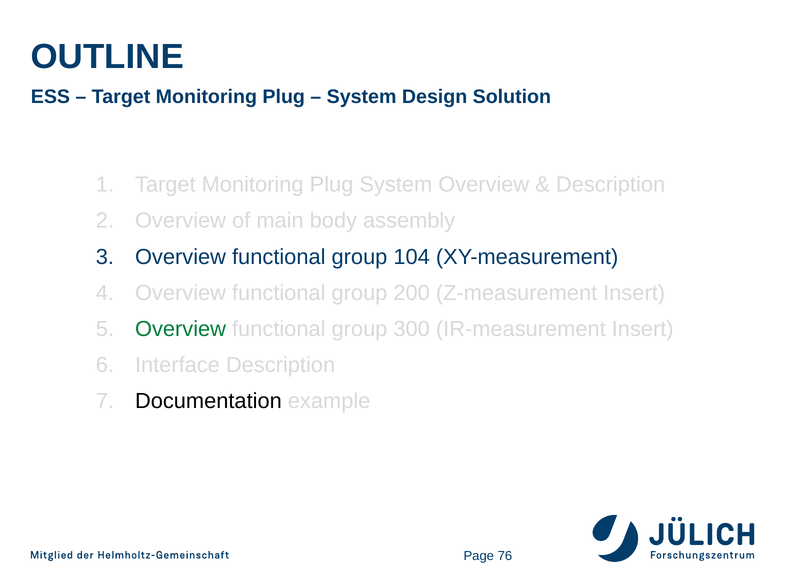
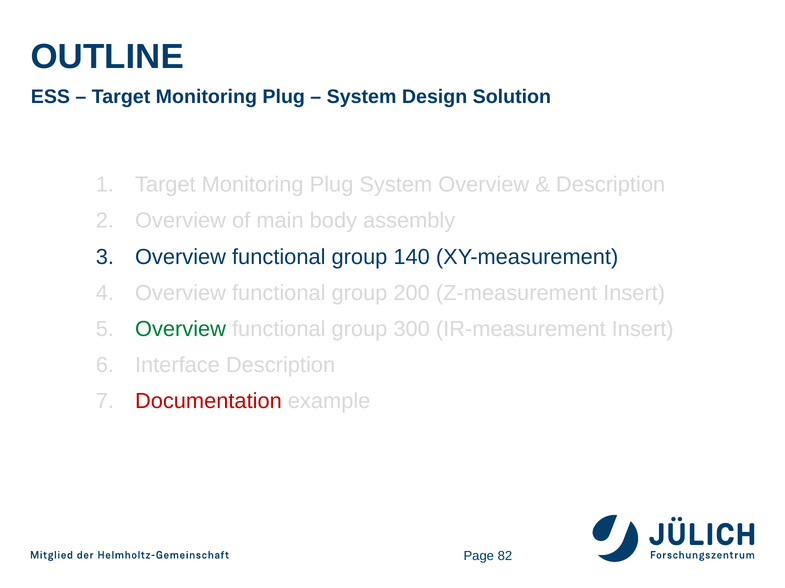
104: 104 -> 140
Documentation colour: black -> red
76: 76 -> 82
